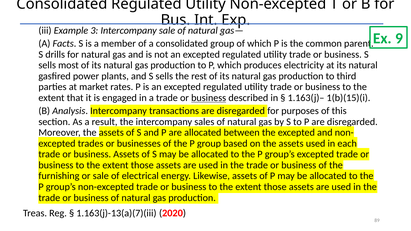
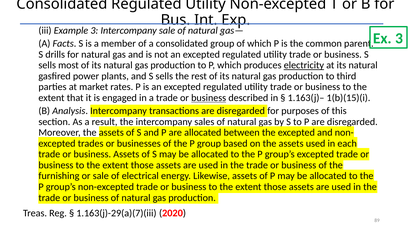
Ex 9: 9 -> 3
electricity underline: none -> present
1.163(j)-13(a)(7)(iii: 1.163(j)-13(a)(7)(iii -> 1.163(j)-29(a)(7)(iii
